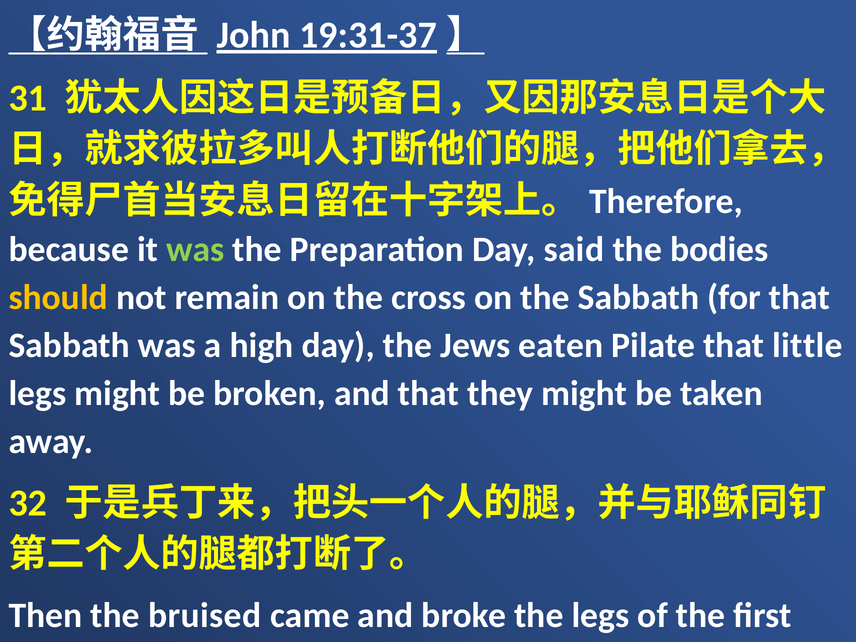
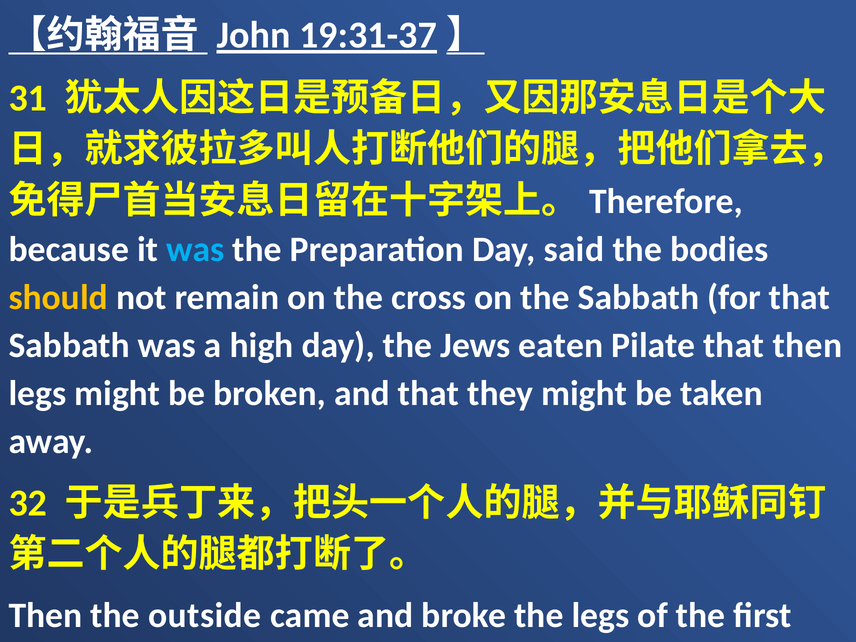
was at (195, 250) colour: light green -> light blue
that little: little -> then
bruised: bruised -> outside
